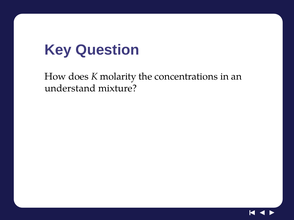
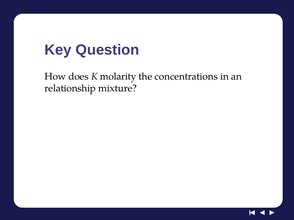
understand: understand -> relationship
